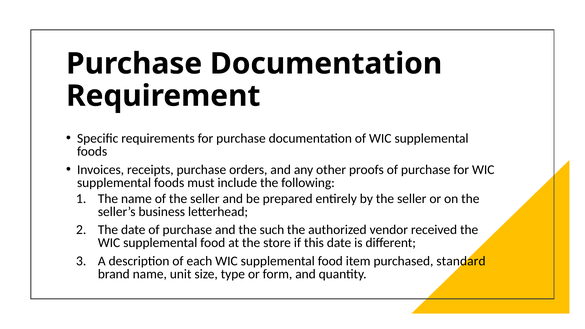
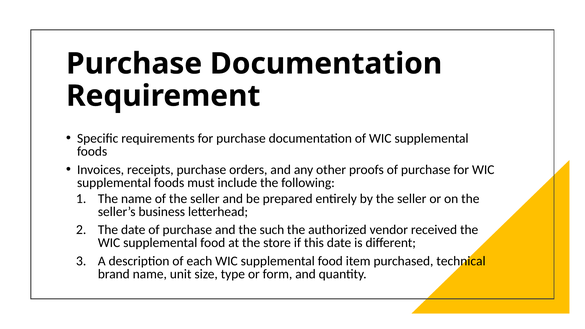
standard: standard -> technical
